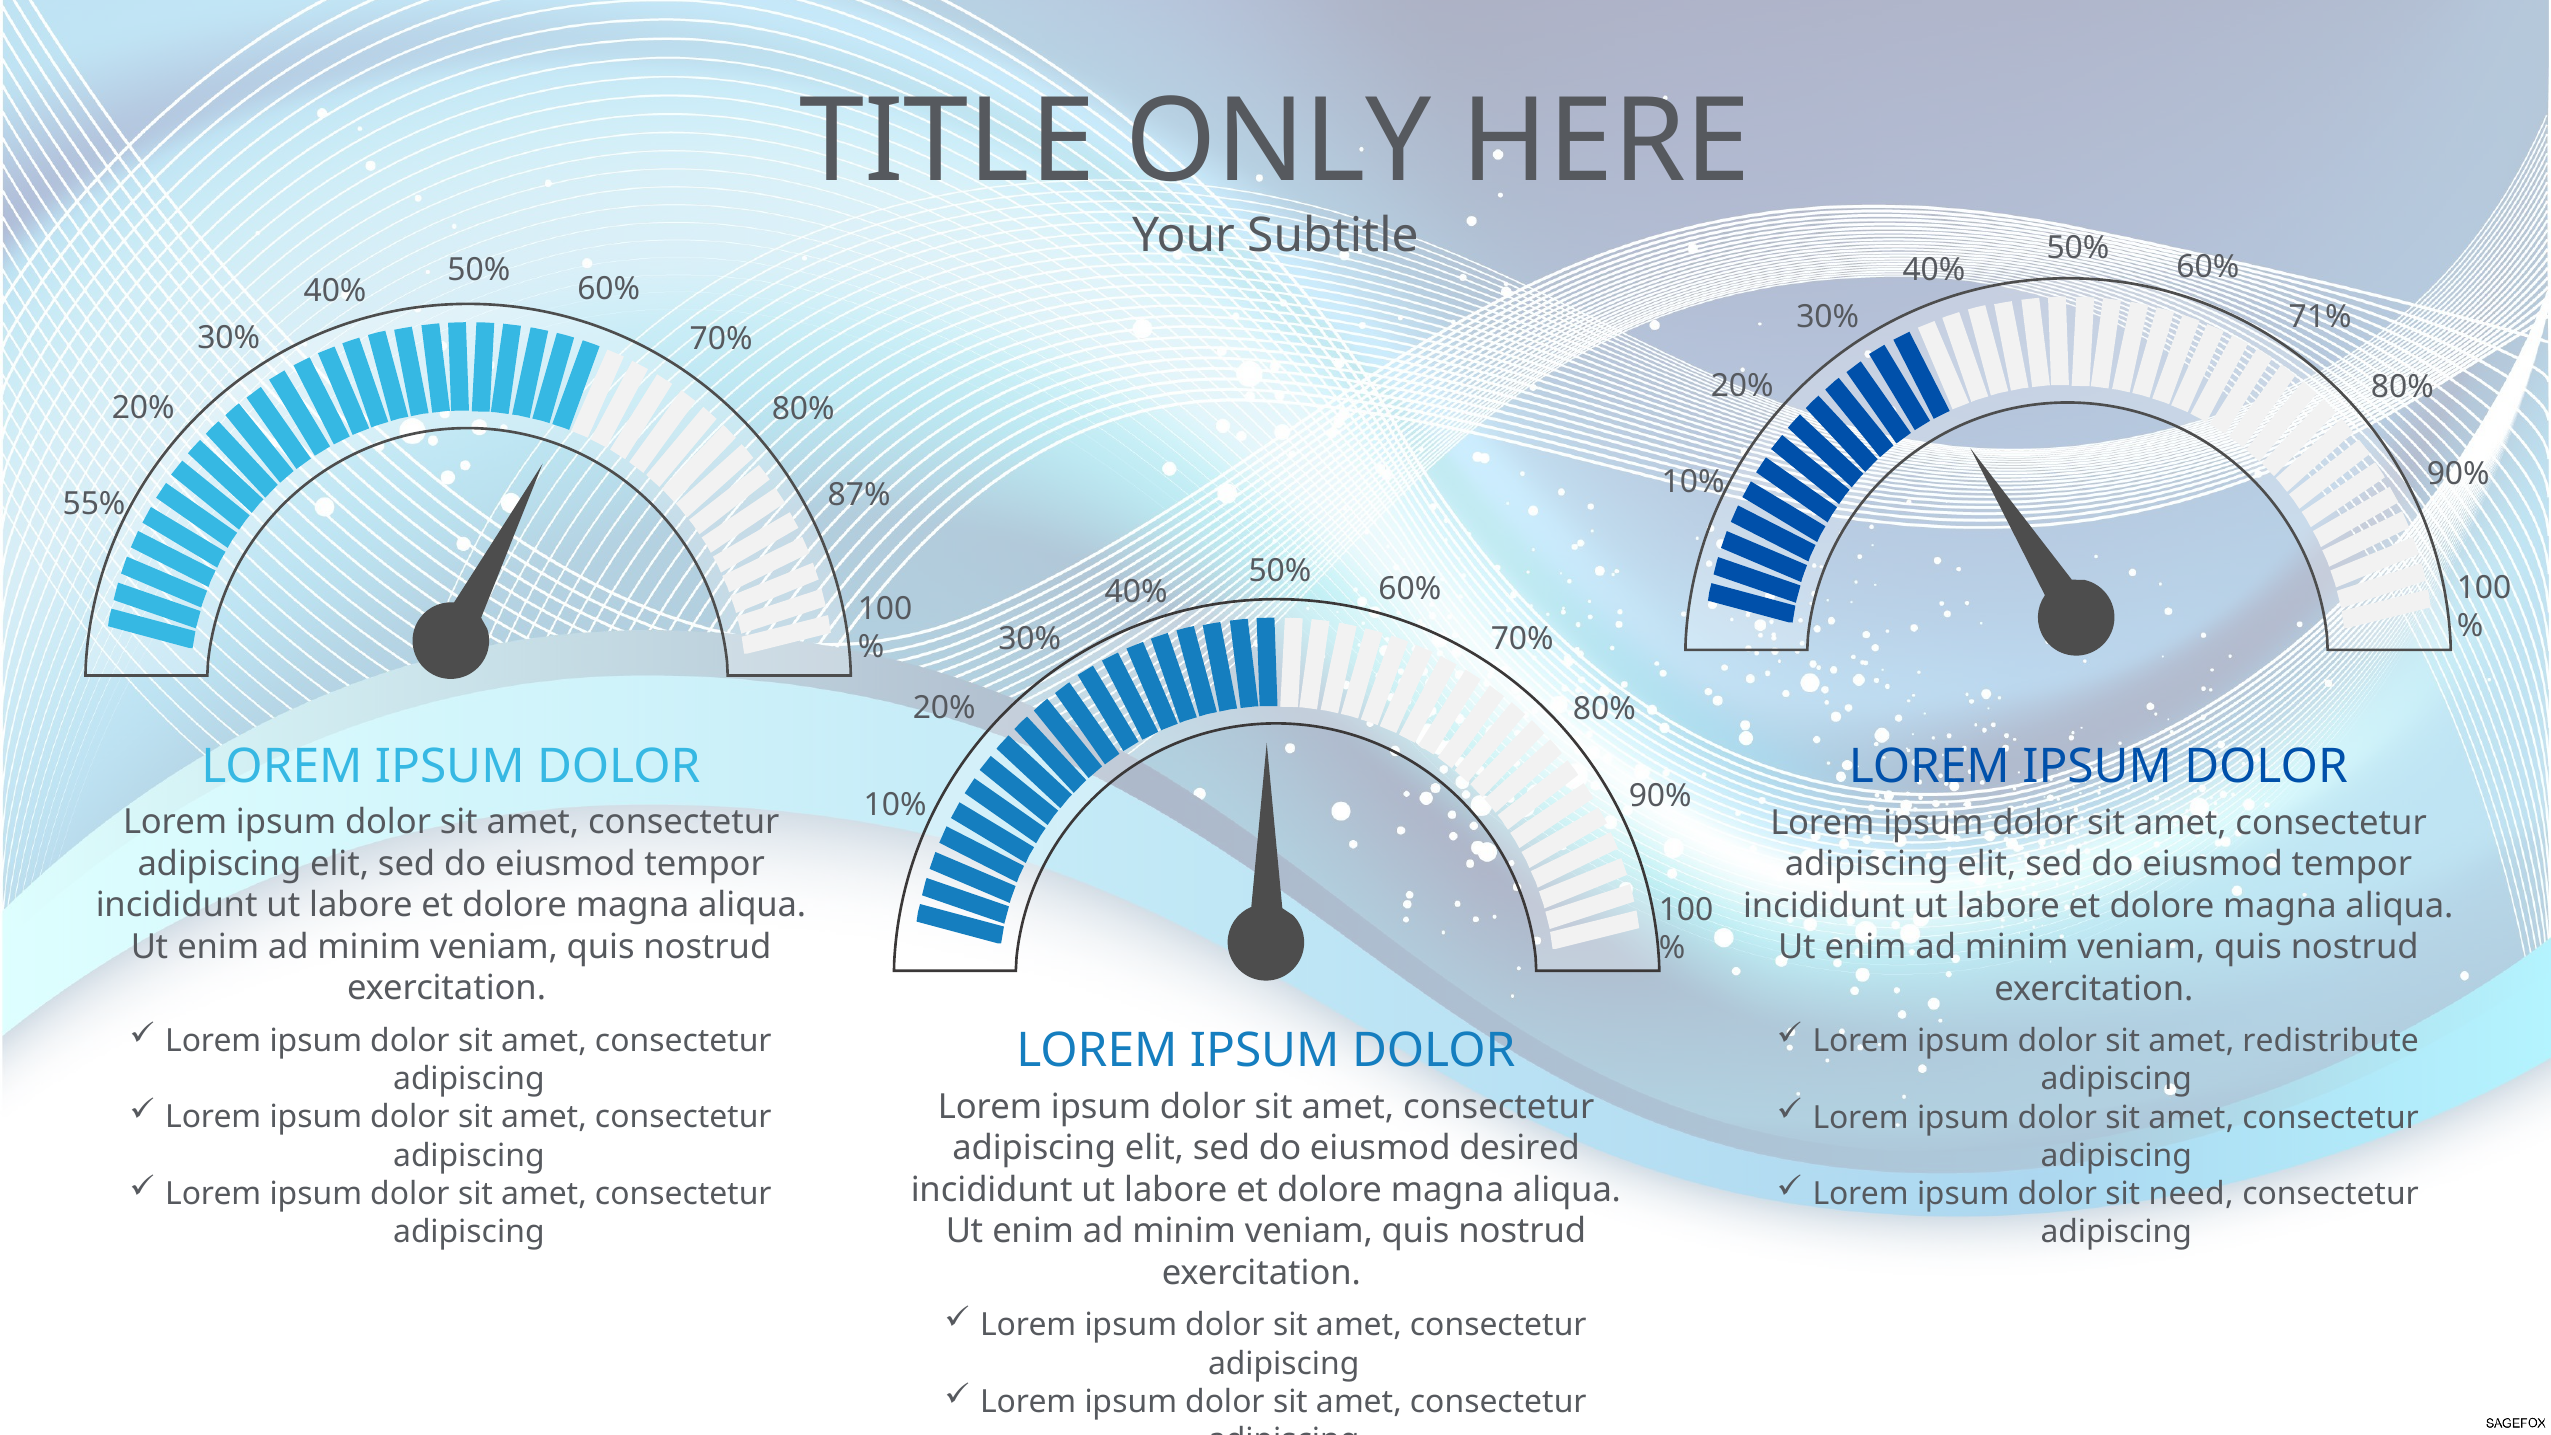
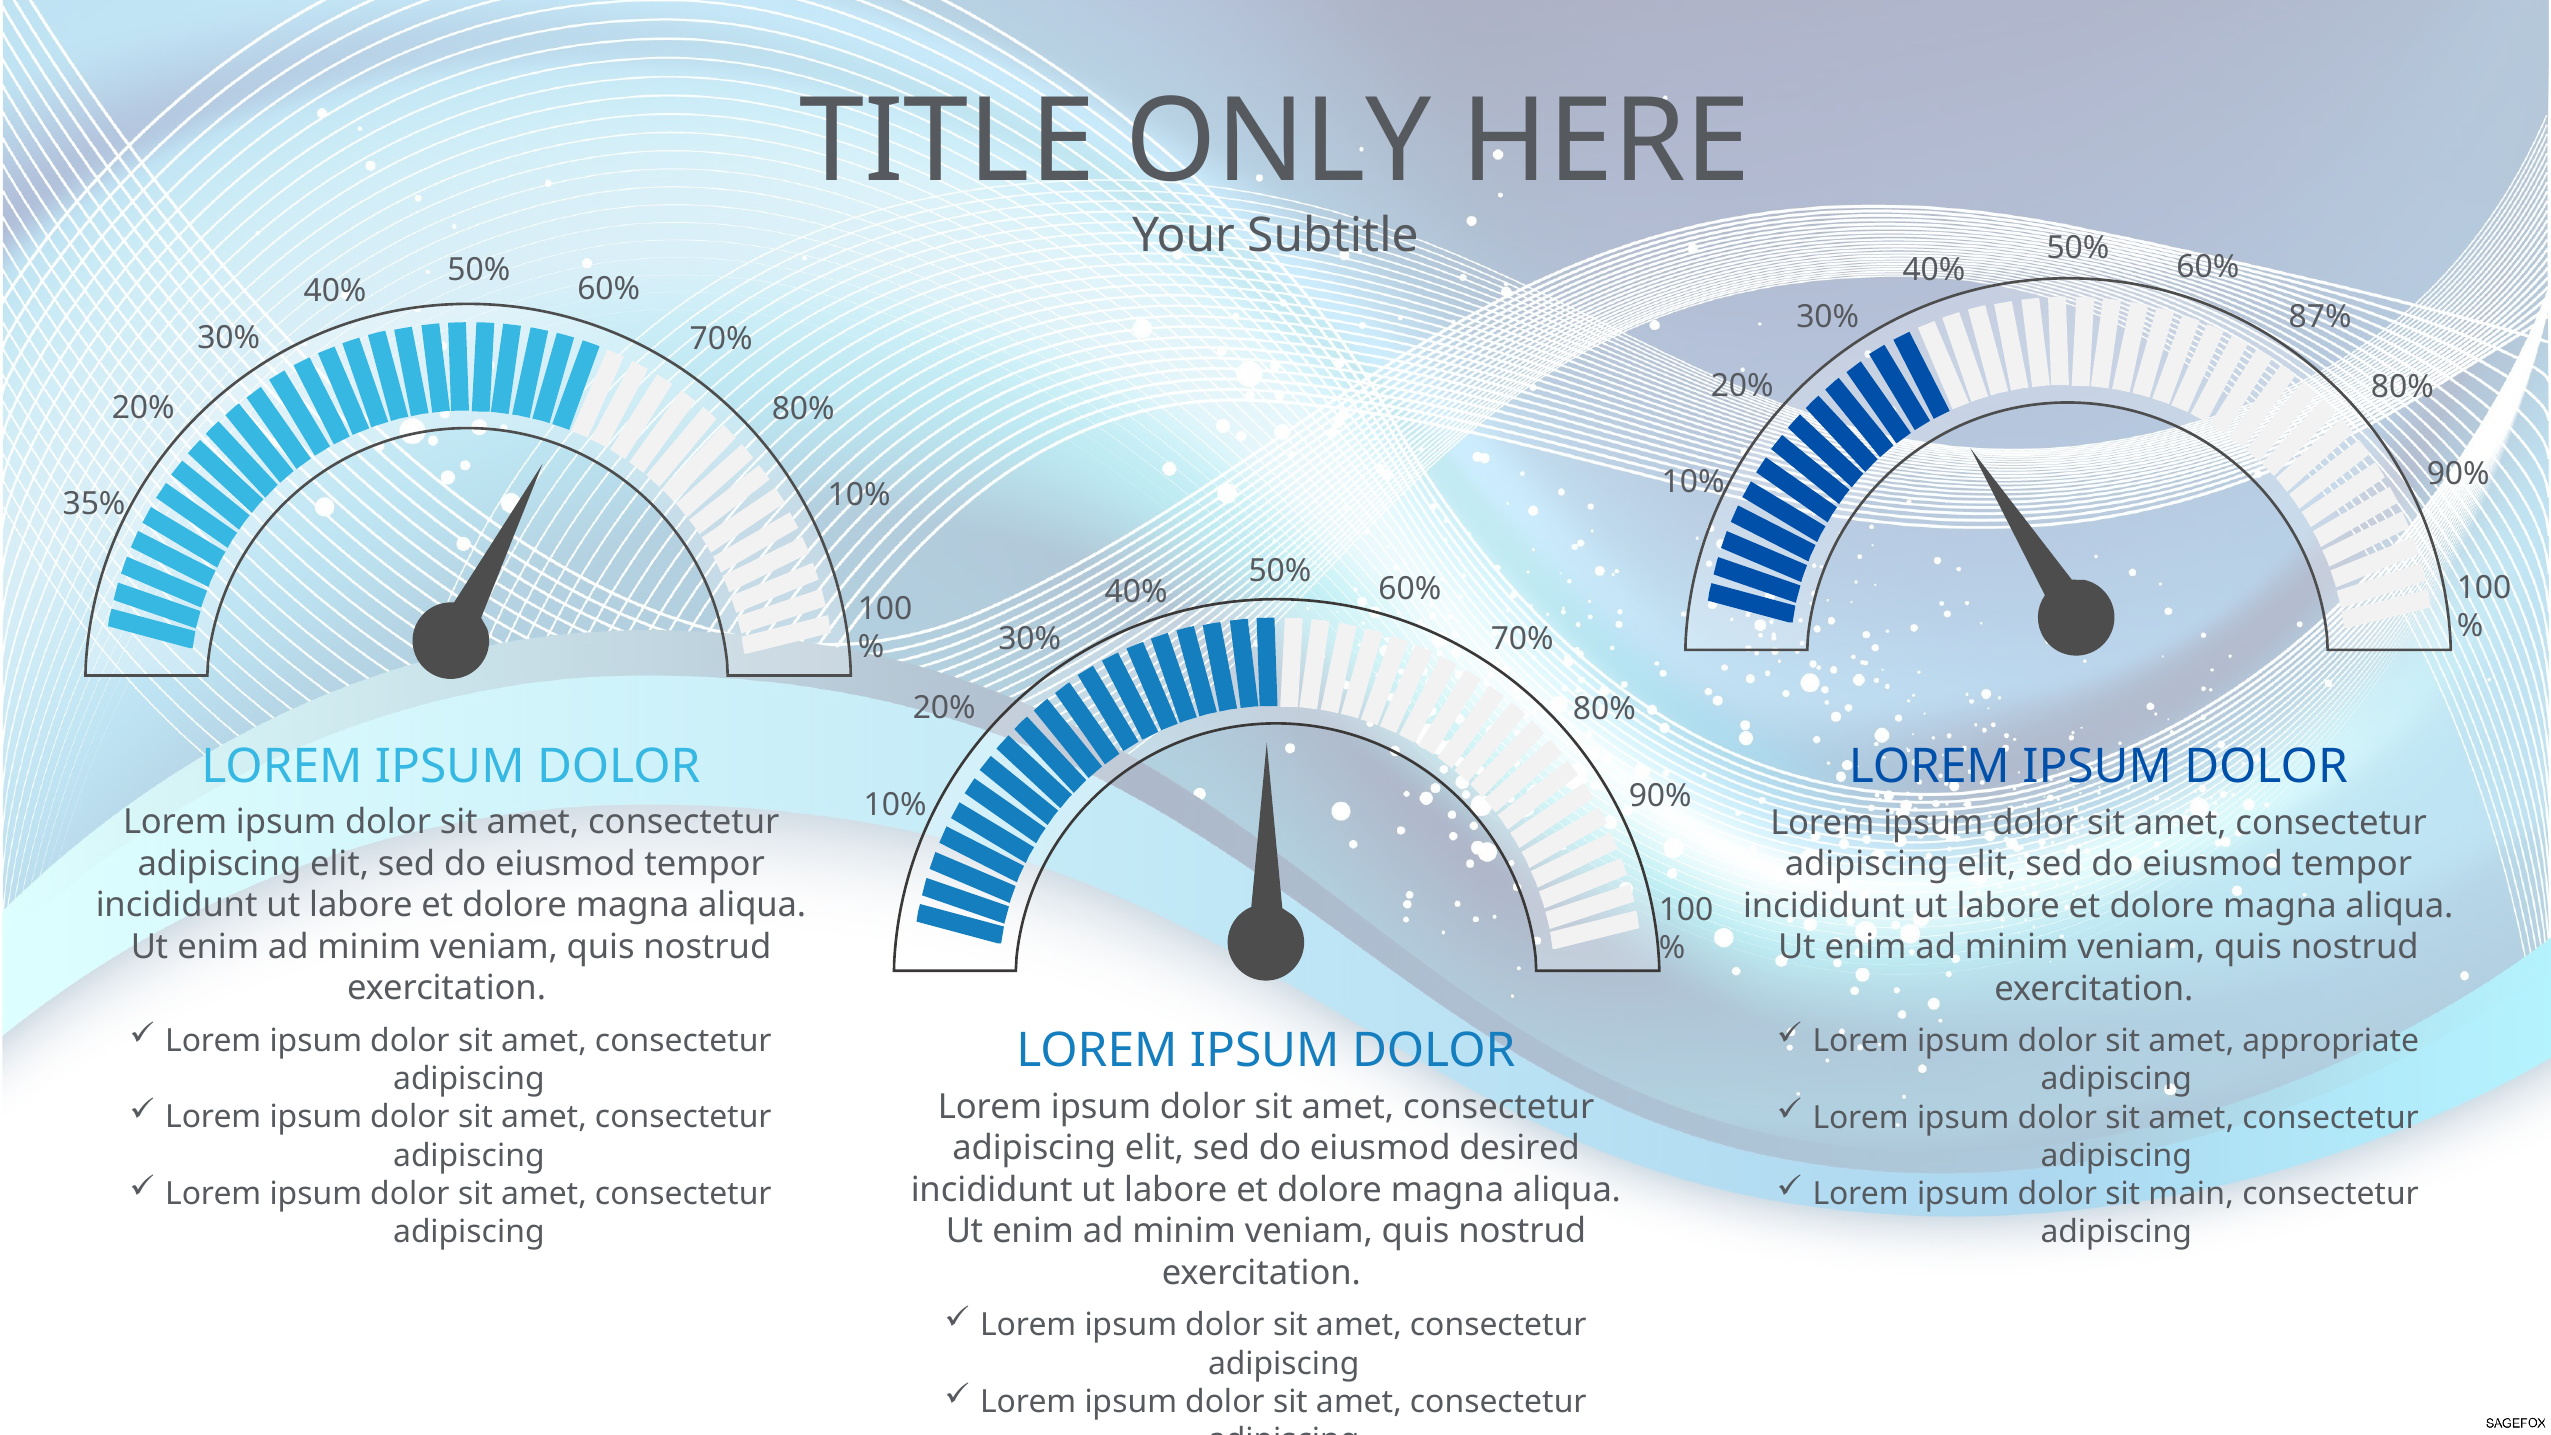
71%: 71% -> 87%
87% at (859, 495): 87% -> 10%
55%: 55% -> 35%
redistribute: redistribute -> appropriate
need: need -> main
